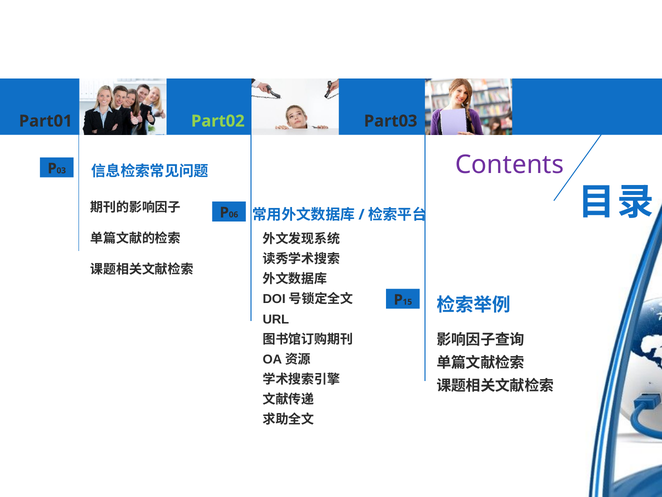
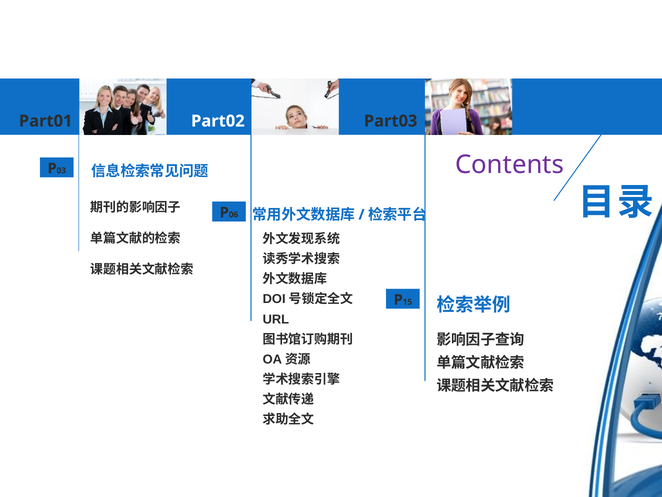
Part02 colour: light green -> white
